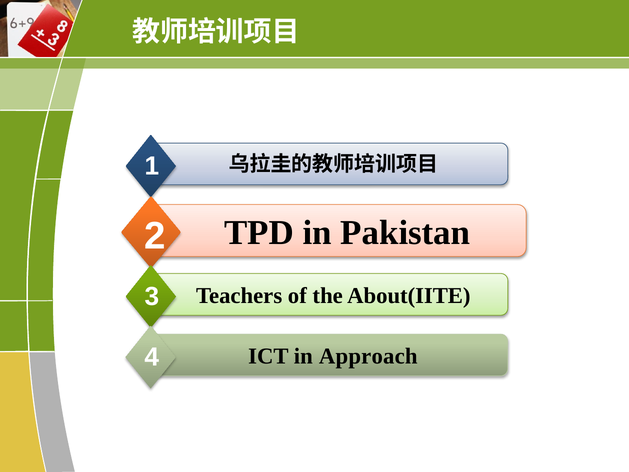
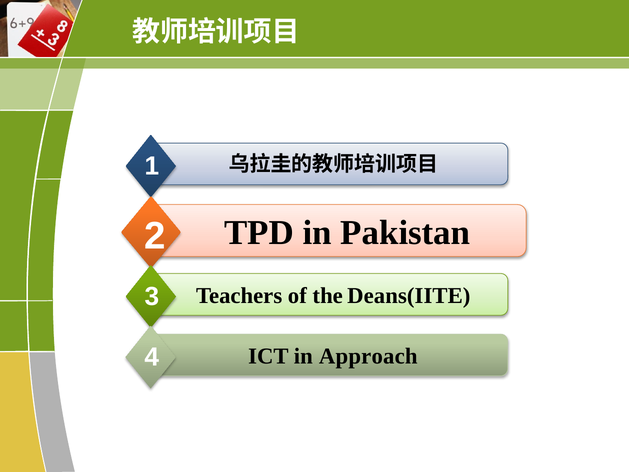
About(IITE: About(IITE -> Deans(IITE
